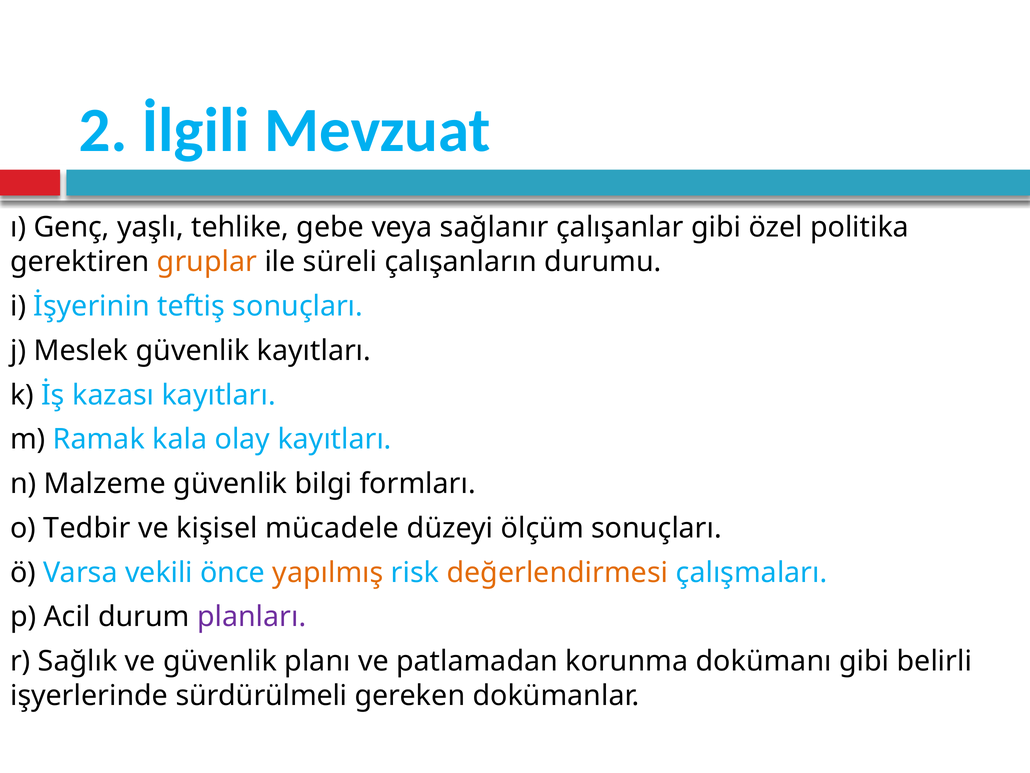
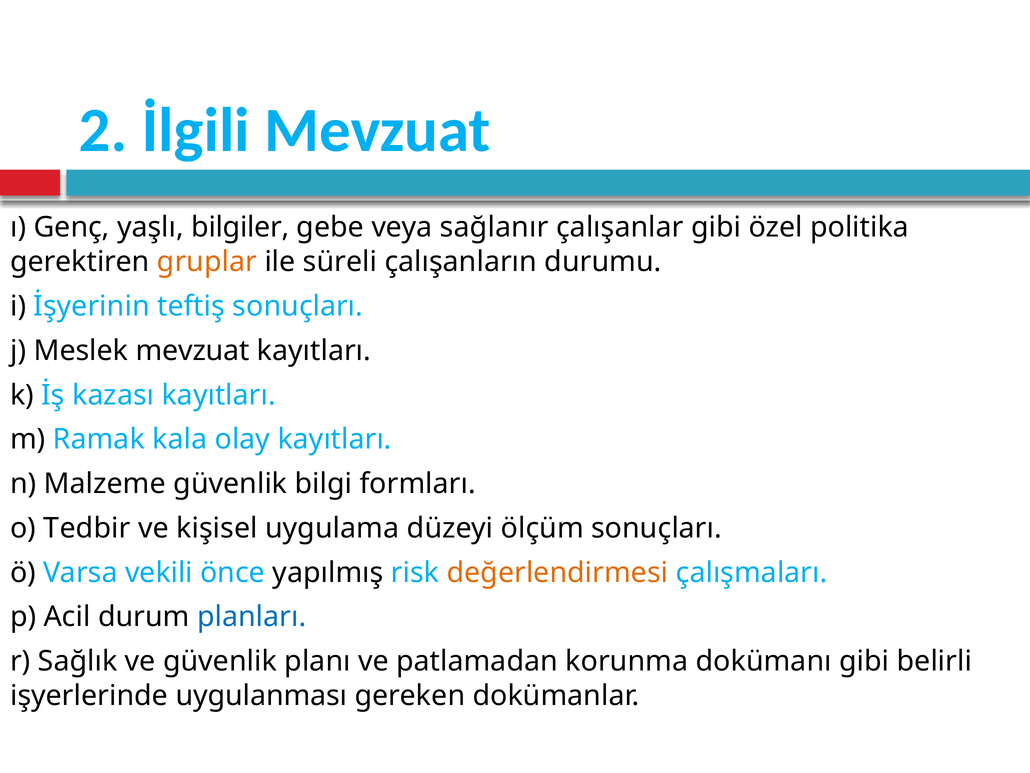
tehlike: tehlike -> bilgiler
Meslek güvenlik: güvenlik -> mevzuat
mücadele: mücadele -> uygulama
yapılmış colour: orange -> black
planları colour: purple -> blue
sürdürülmeli: sürdürülmeli -> uygulanması
